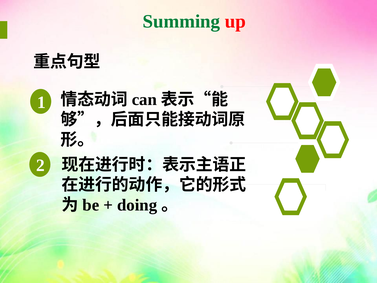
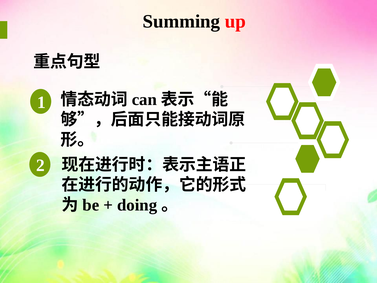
Summing colour: green -> black
